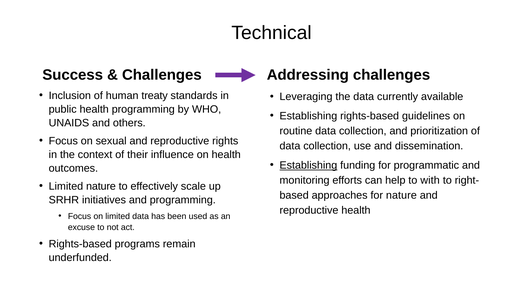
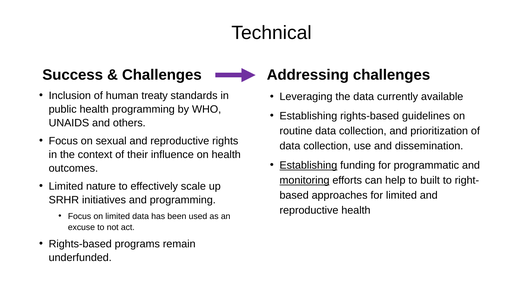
monitoring underline: none -> present
with: with -> built
for nature: nature -> limited
